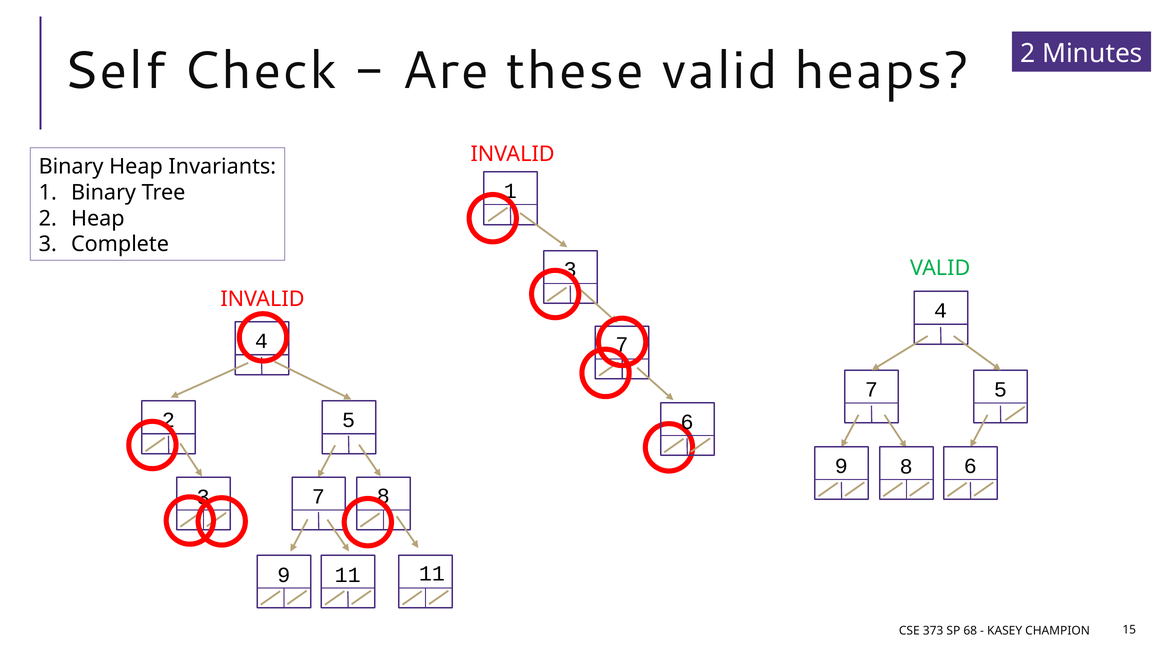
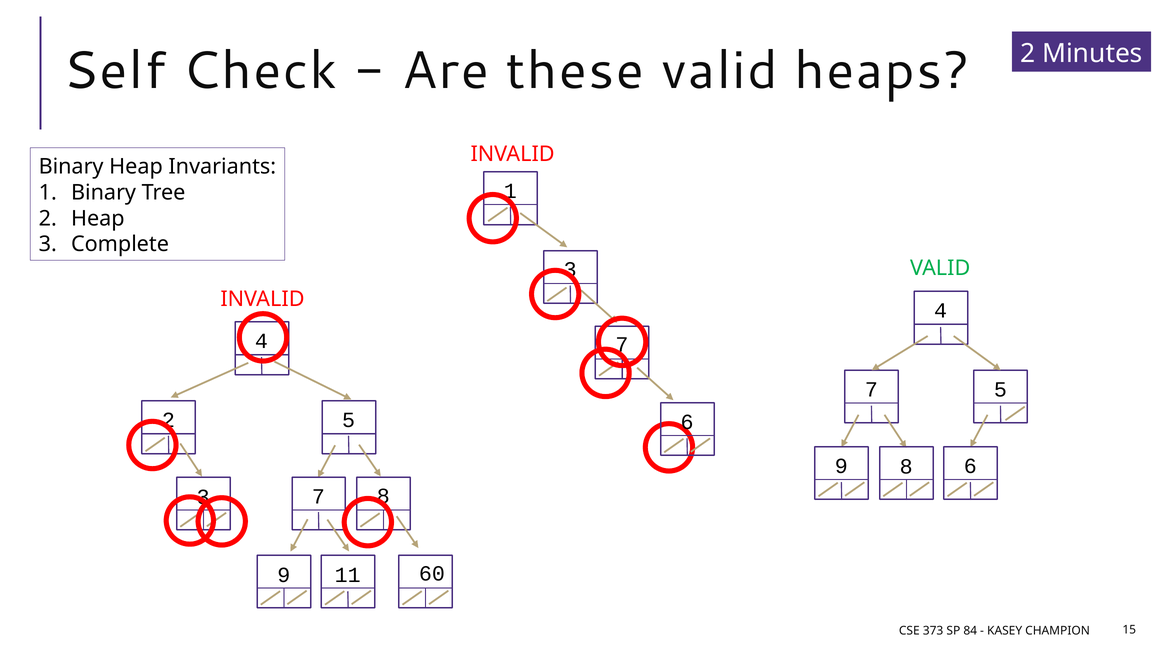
11 11: 11 -> 60
68: 68 -> 84
